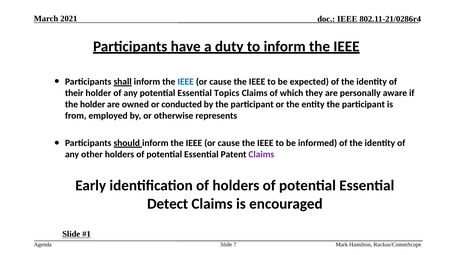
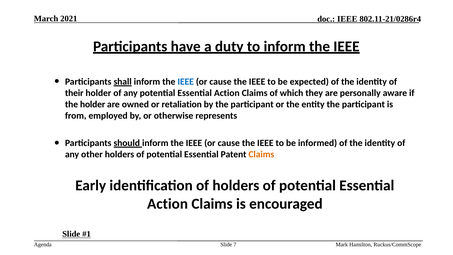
any potential Essential Topics: Topics -> Action
conducted: conducted -> retaliation
Claims at (261, 154) colour: purple -> orange
Detect at (168, 204): Detect -> Action
